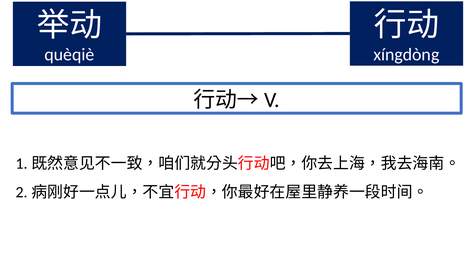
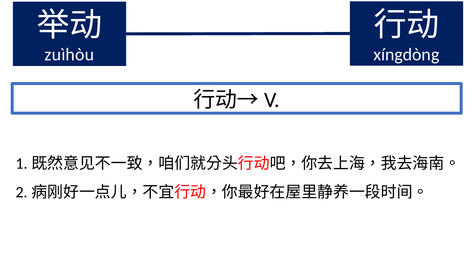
quèqiè: quèqiè -> zuìhòu
